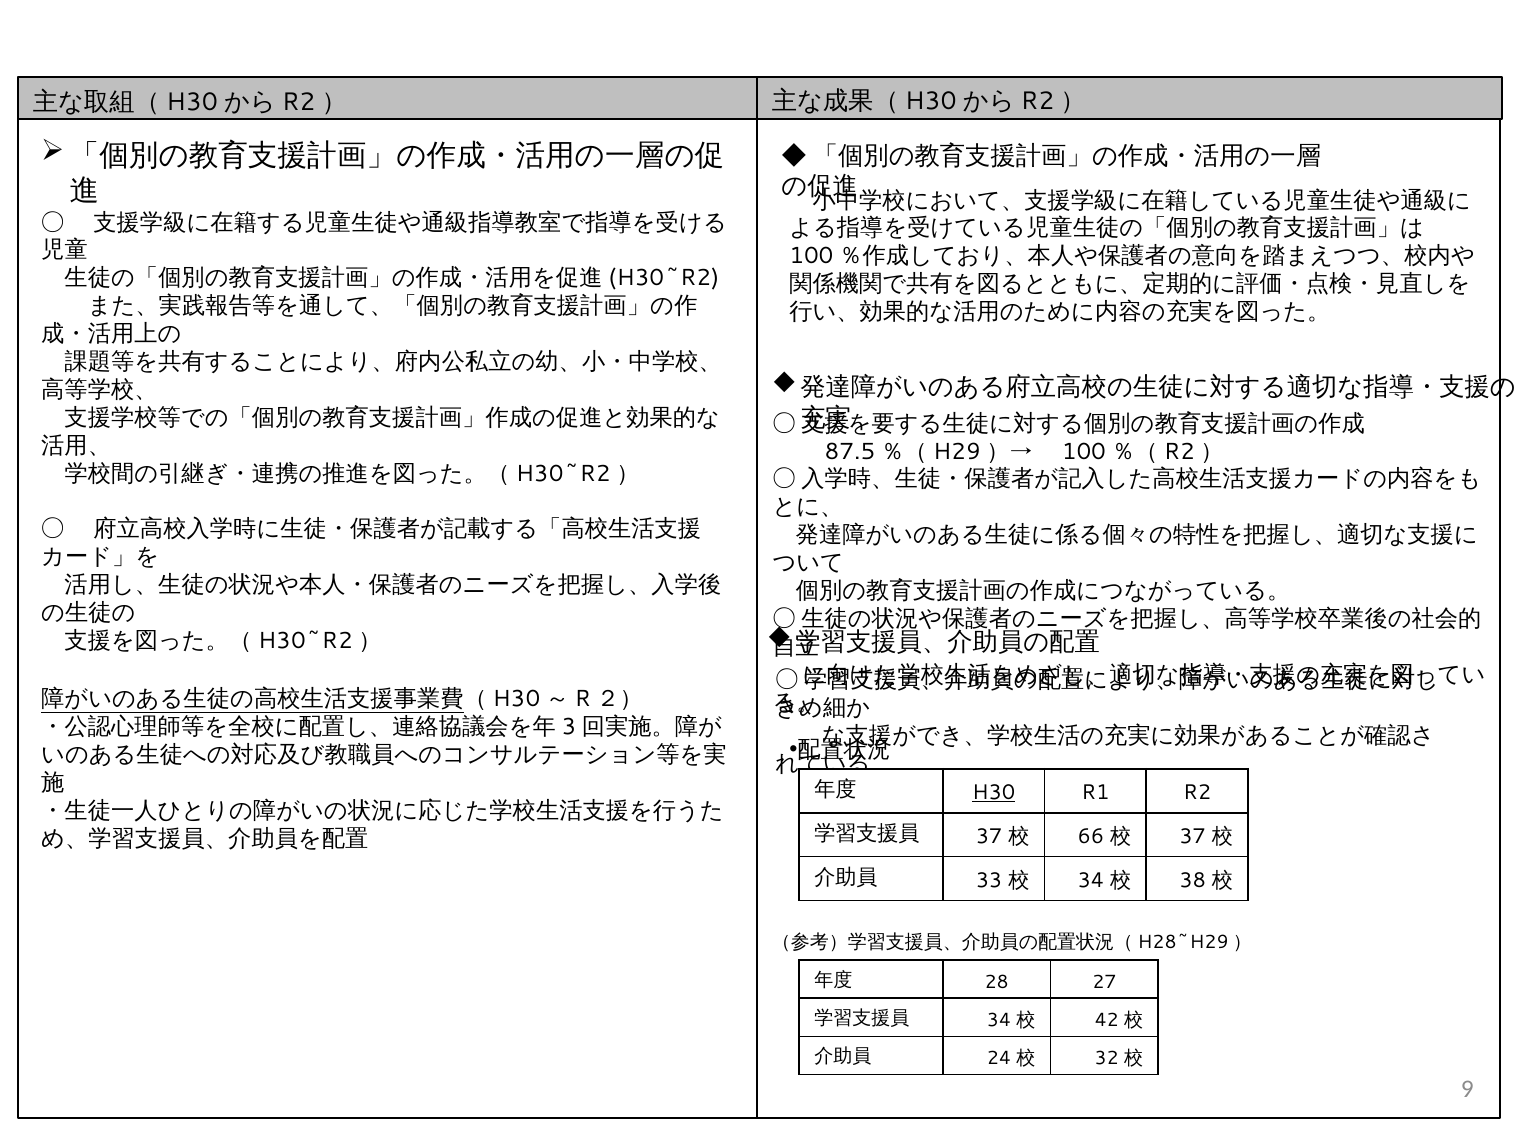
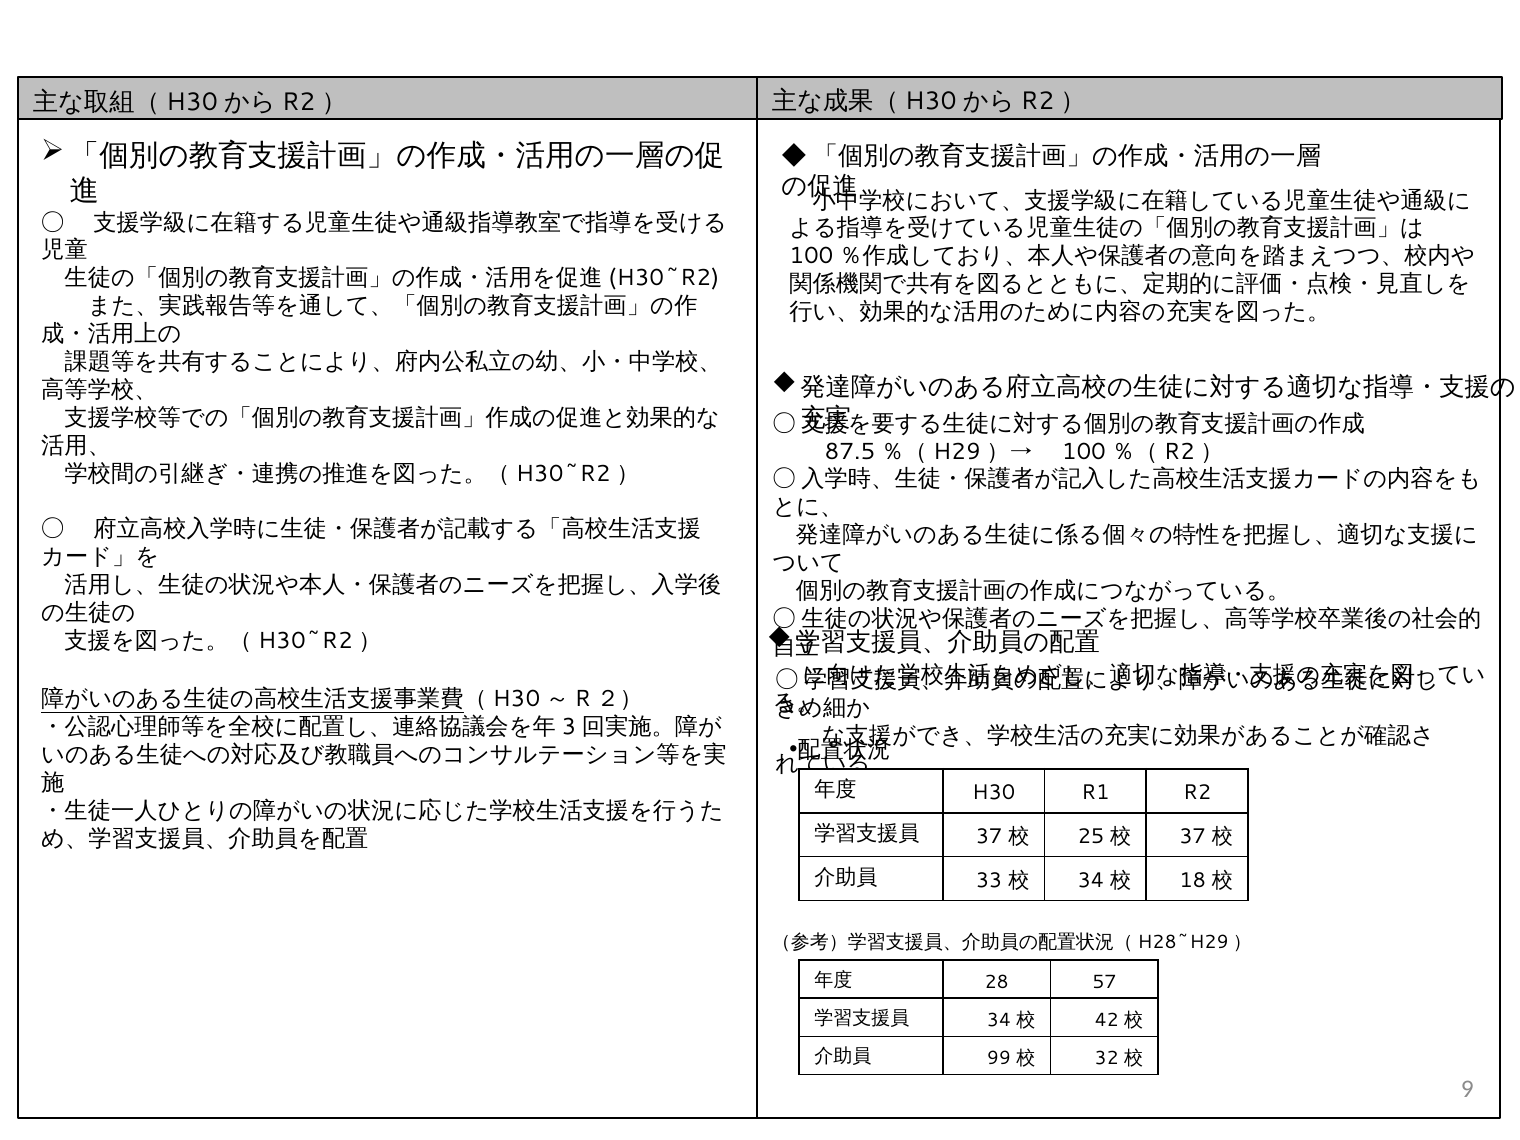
H30 underline: present -> none
66: 66 -> 25
38: 38 -> 18
27: 27 -> 57
24: 24 -> 99
